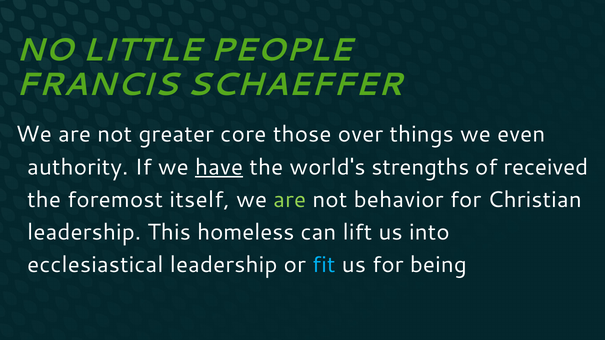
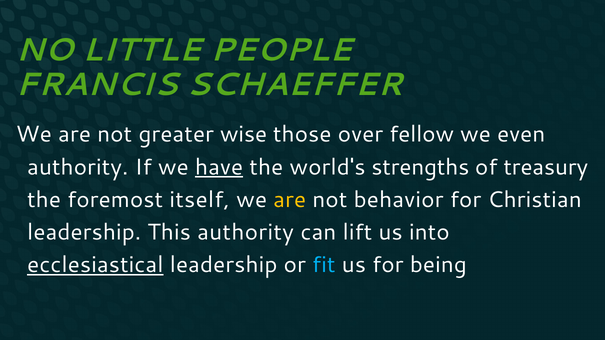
core: core -> wise
things: things -> fellow
received: received -> treasury
are at (290, 200) colour: light green -> yellow
This homeless: homeless -> authority
ecclesiastical underline: none -> present
